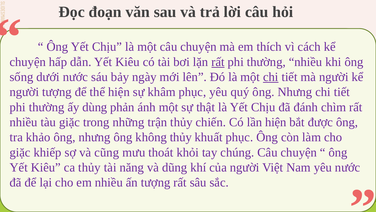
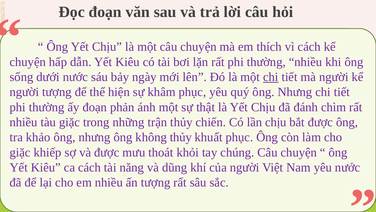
rất at (218, 62) underline: present -> none
ấy dùng: dùng -> đoạn
lần hiện: hiện -> chịu
và cũng: cũng -> được
ca thủy: thủy -> cách
